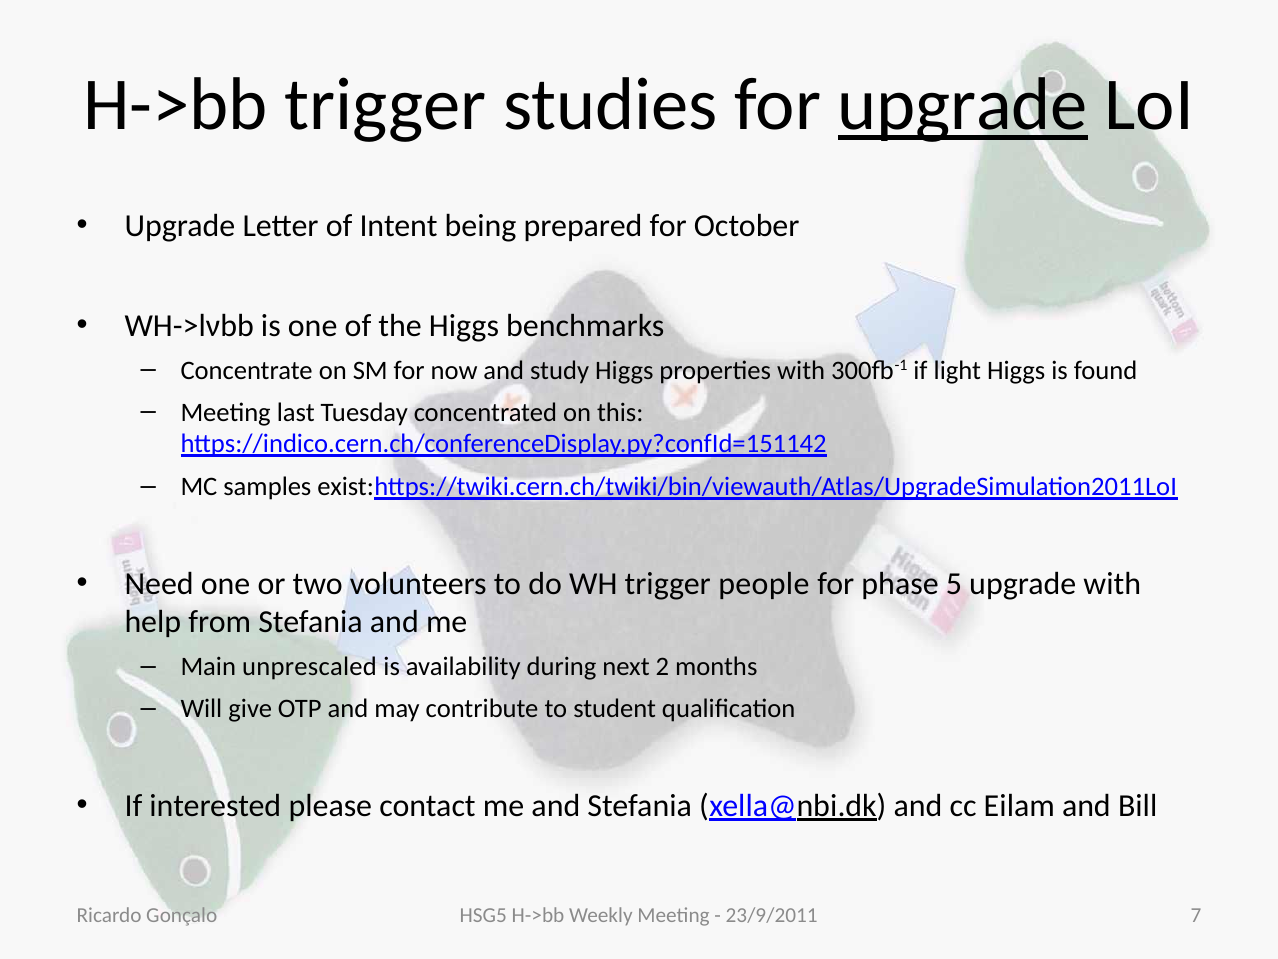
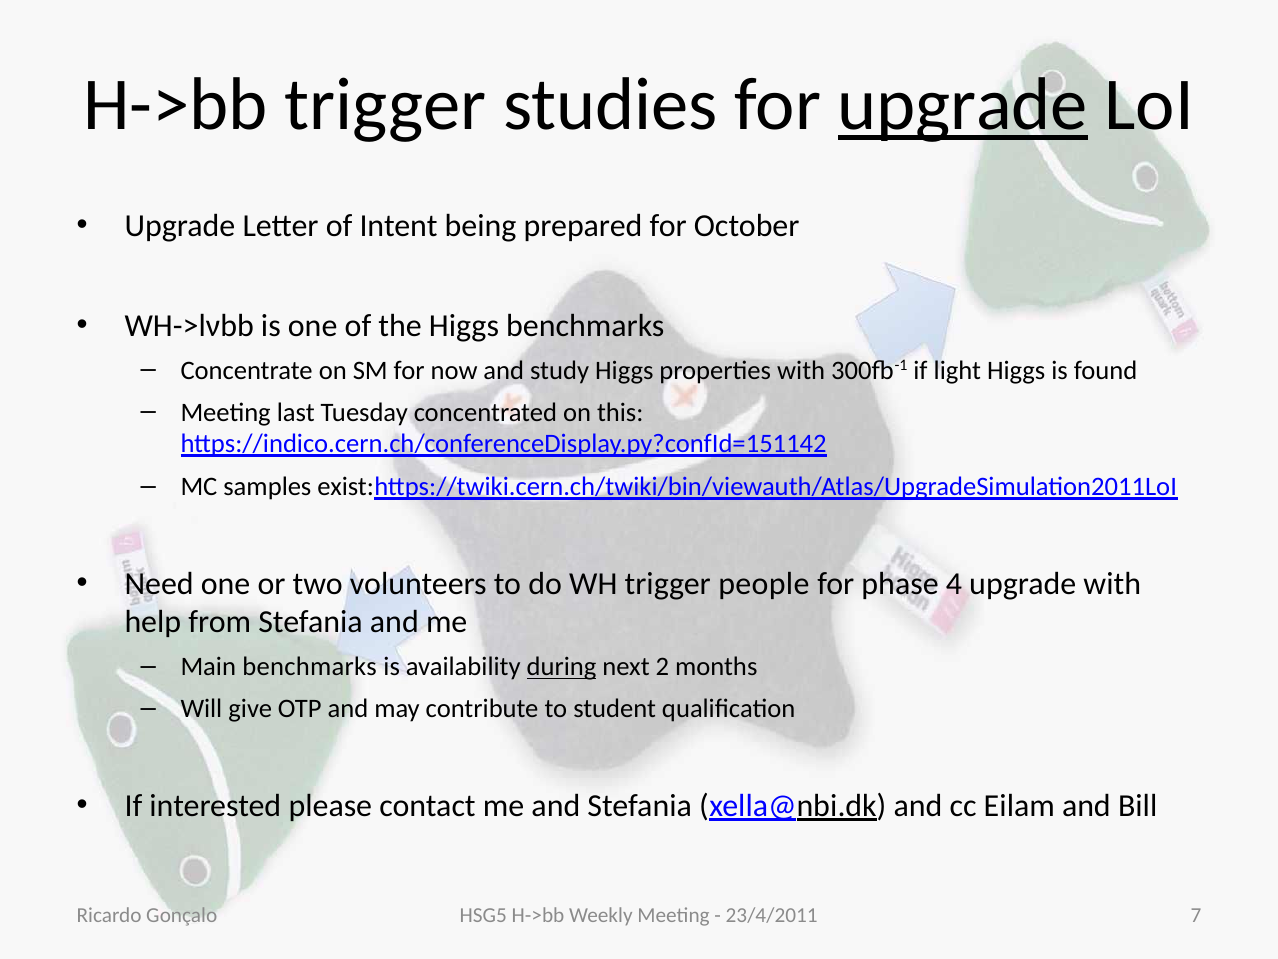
5: 5 -> 4
Main unprescaled: unprescaled -> benchmarks
during underline: none -> present
23/9/2011: 23/9/2011 -> 23/4/2011
